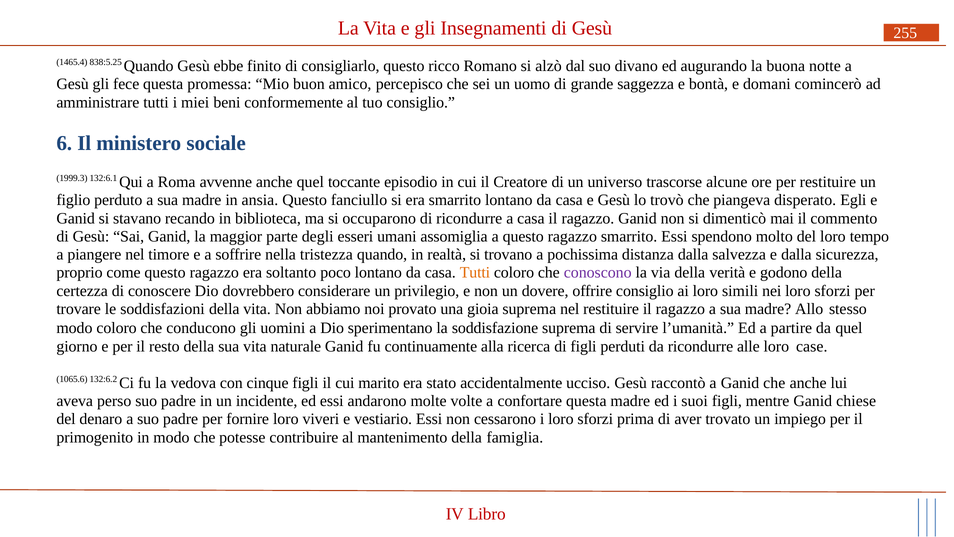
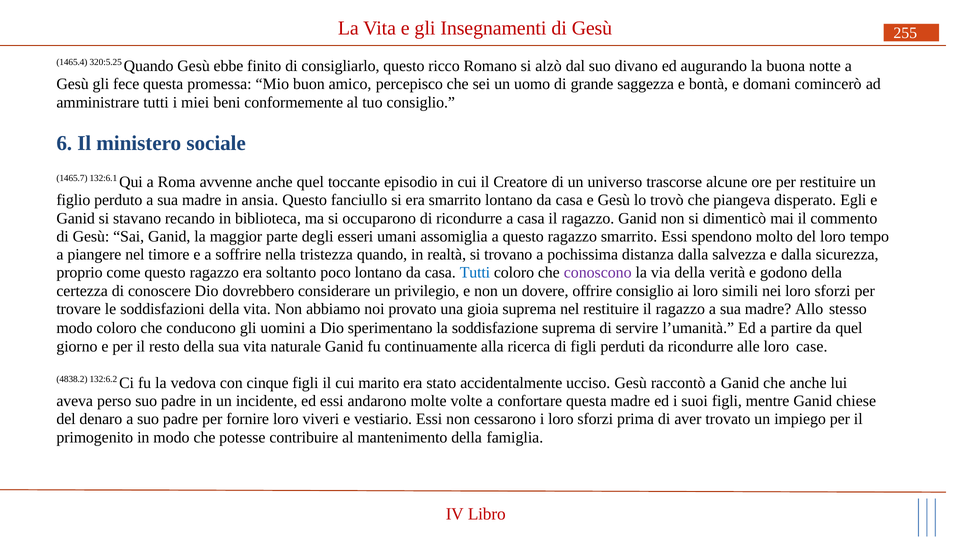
838:5.25: 838:5.25 -> 320:5.25
1999.3: 1999.3 -> 1465.7
Tutti at (475, 273) colour: orange -> blue
1065.6: 1065.6 -> 4838.2
